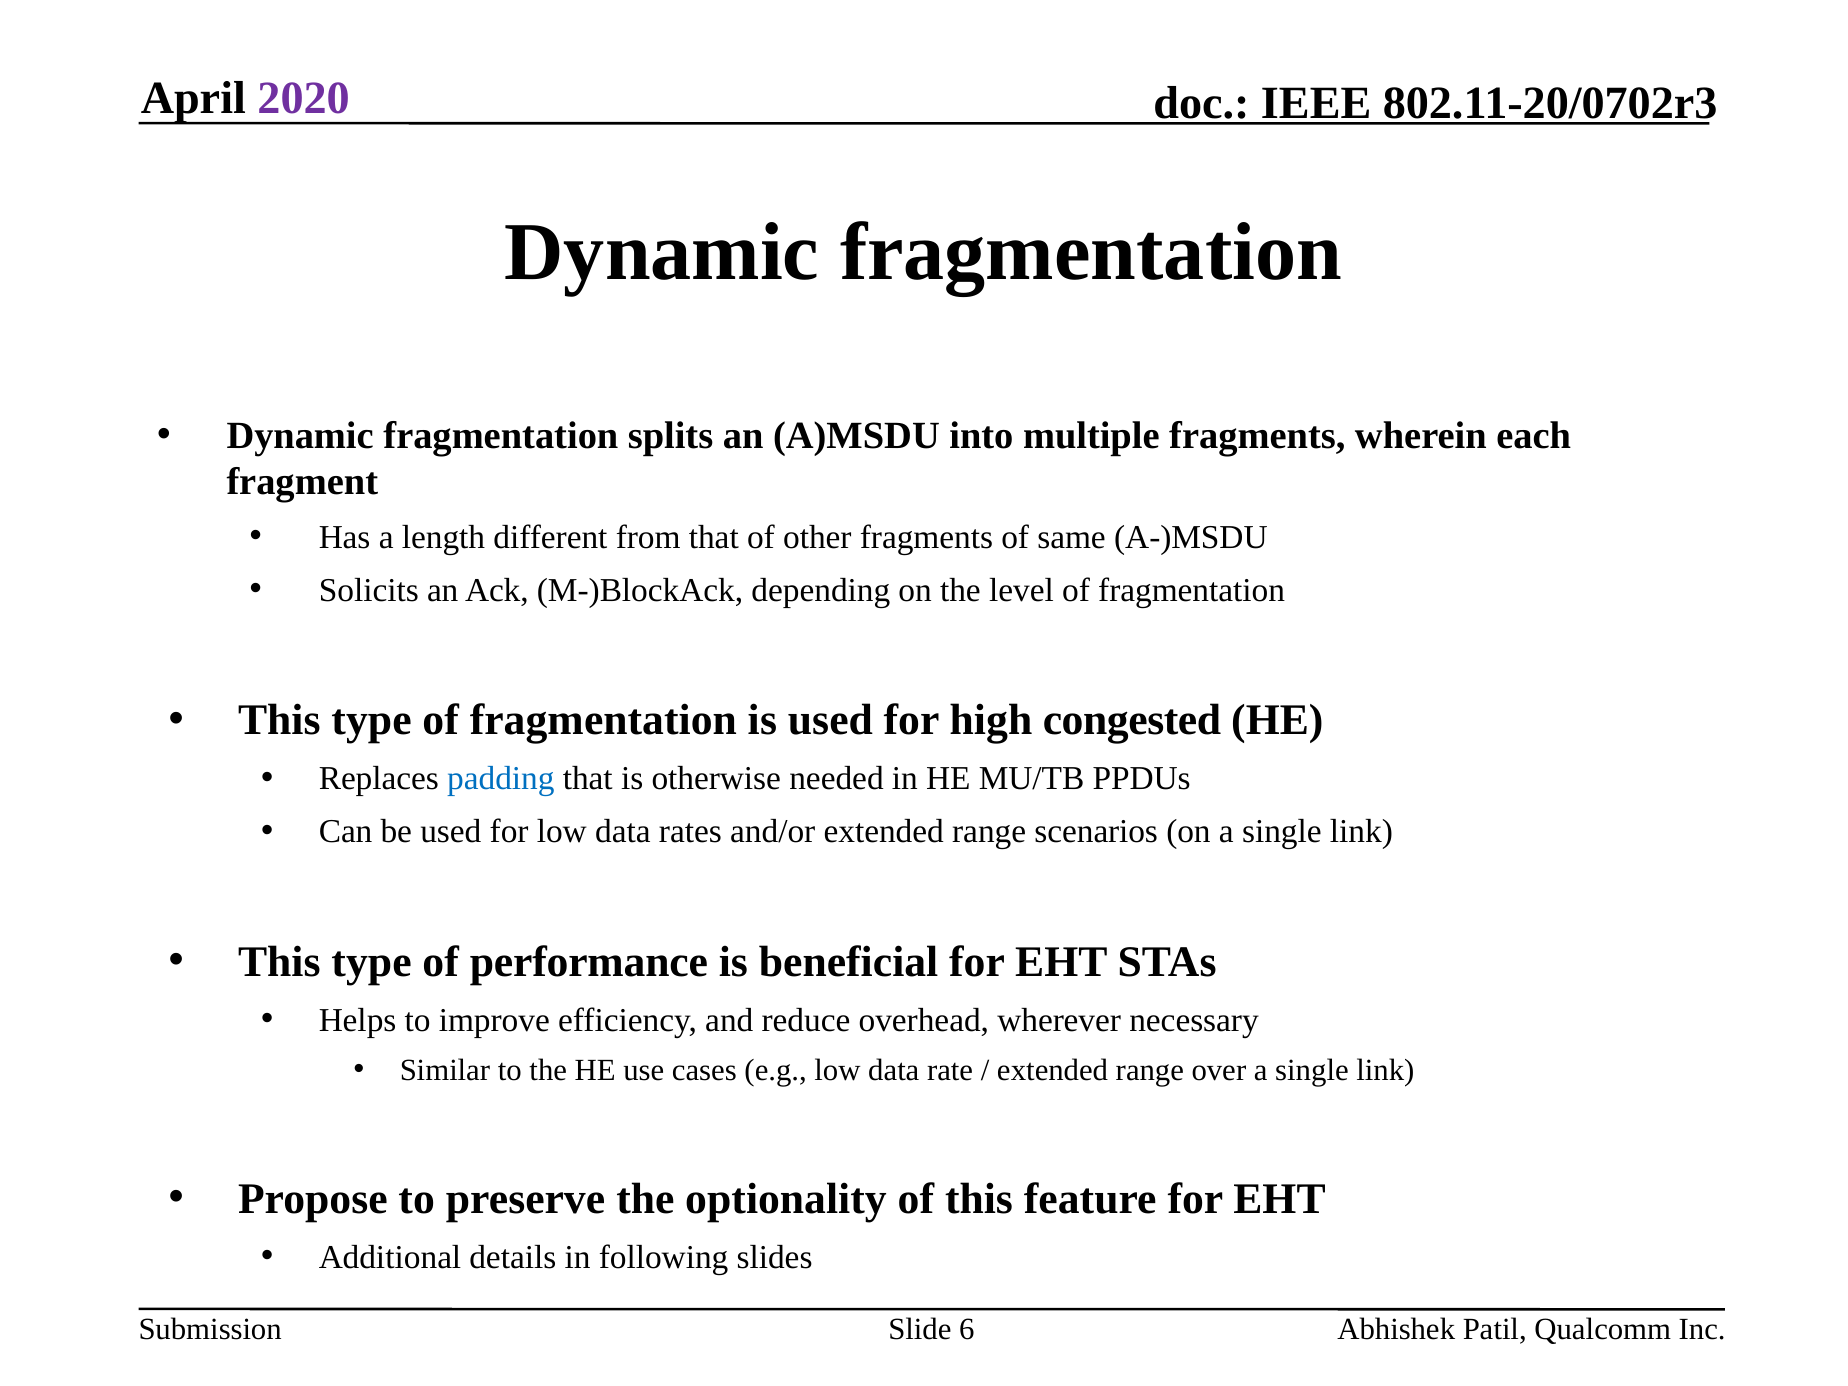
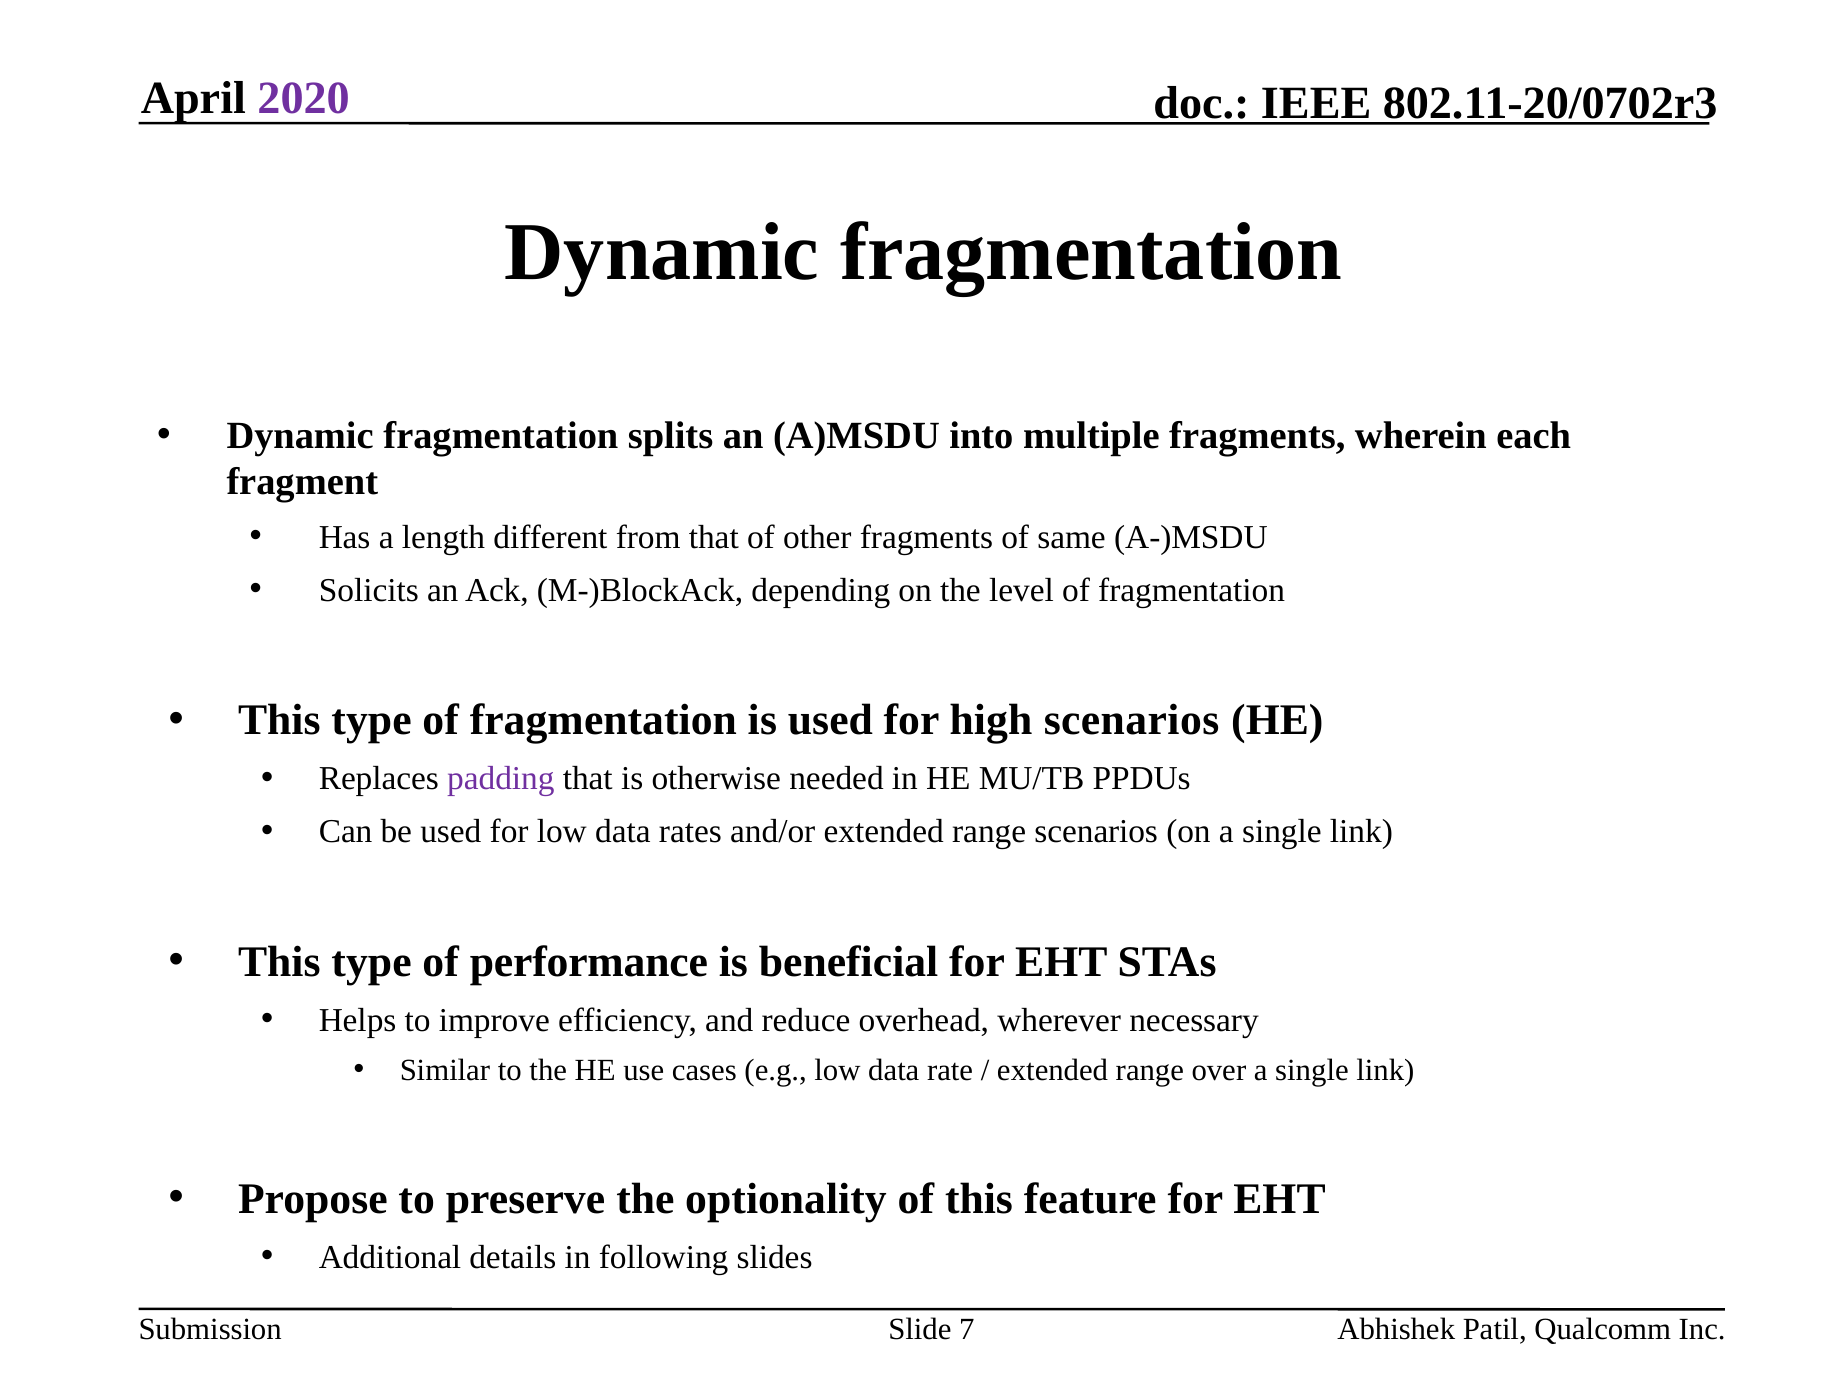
high congested: congested -> scenarios
padding colour: blue -> purple
6: 6 -> 7
